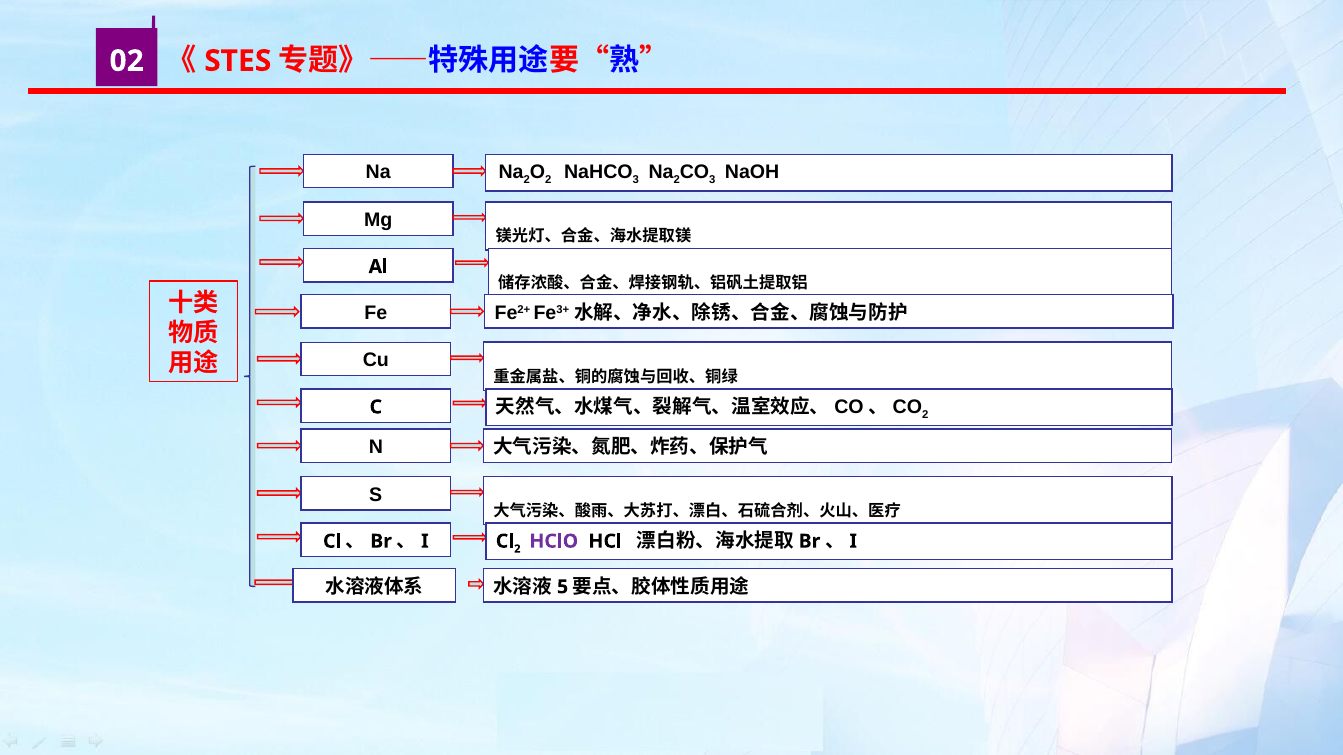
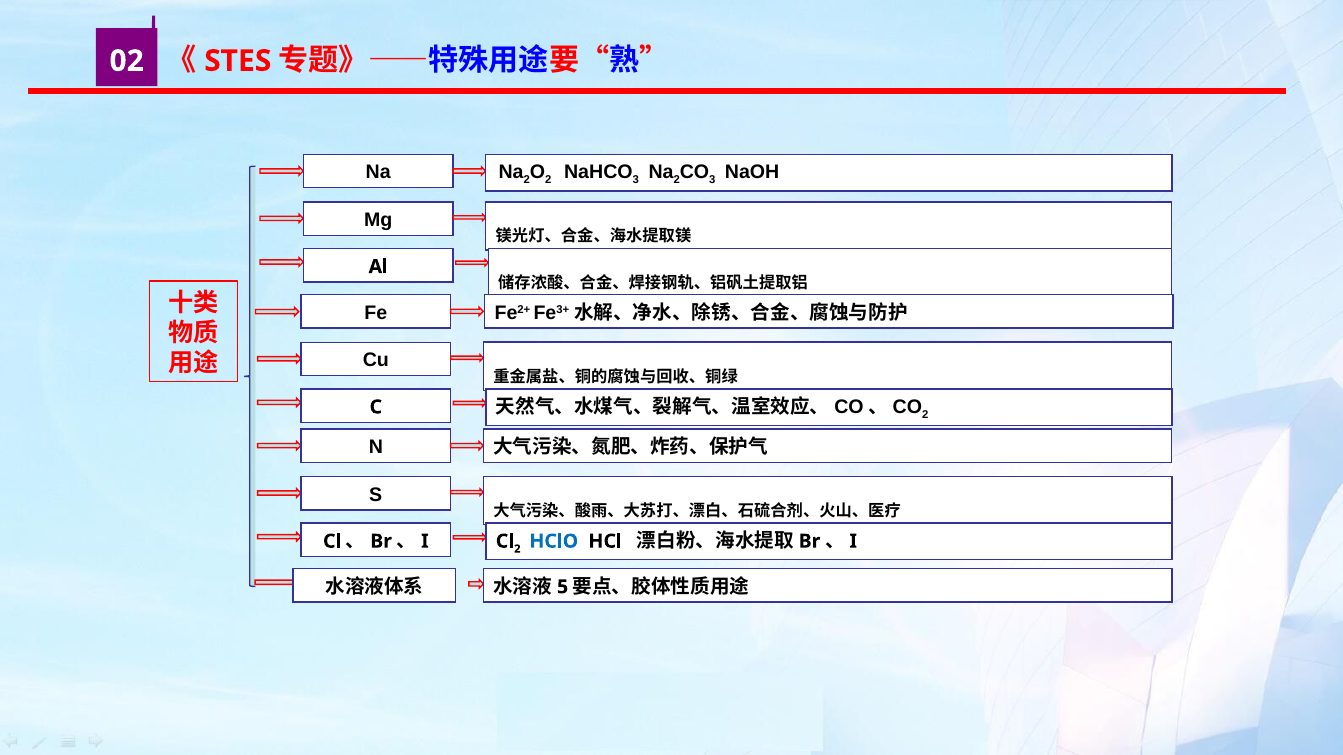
HClO colour: purple -> blue
